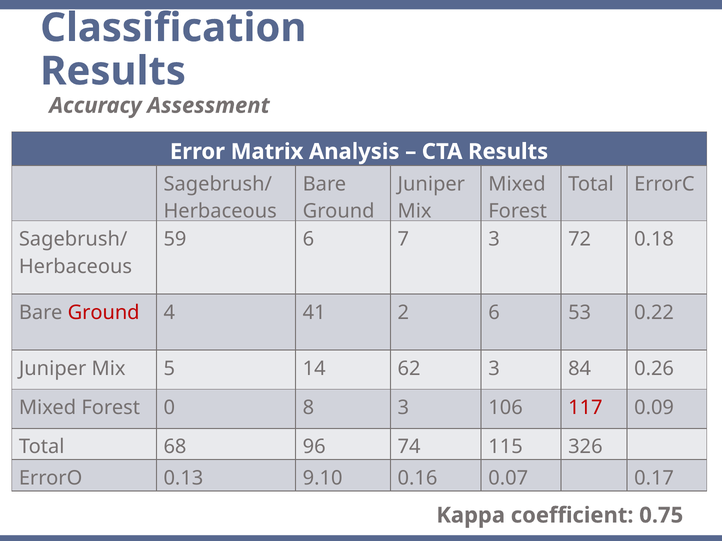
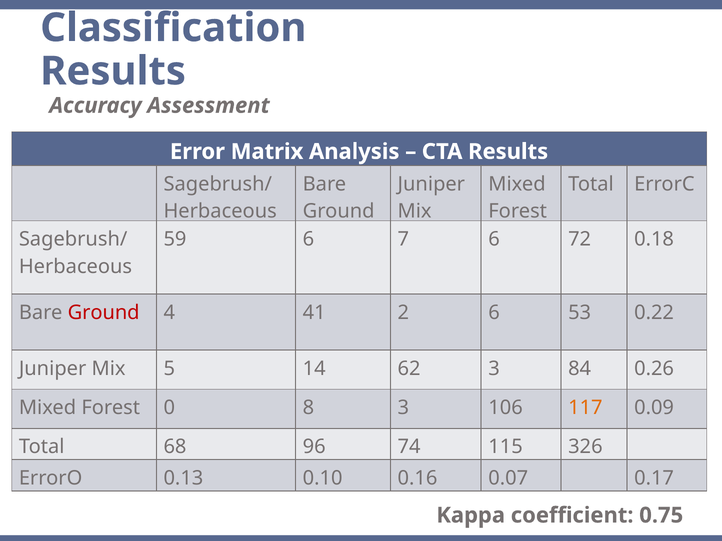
7 3: 3 -> 6
117 colour: red -> orange
9.10: 9.10 -> 0.10
